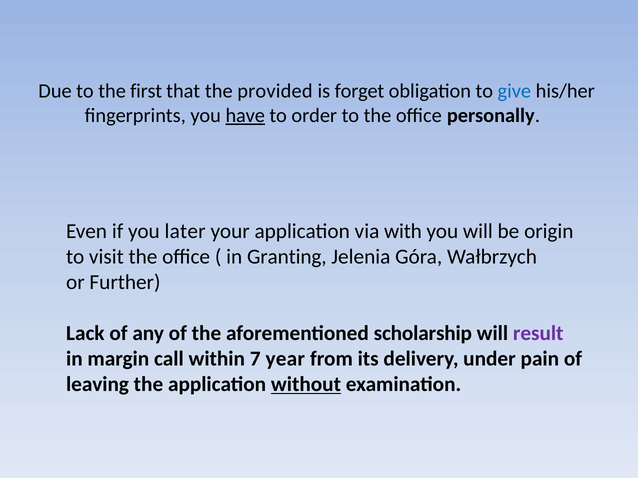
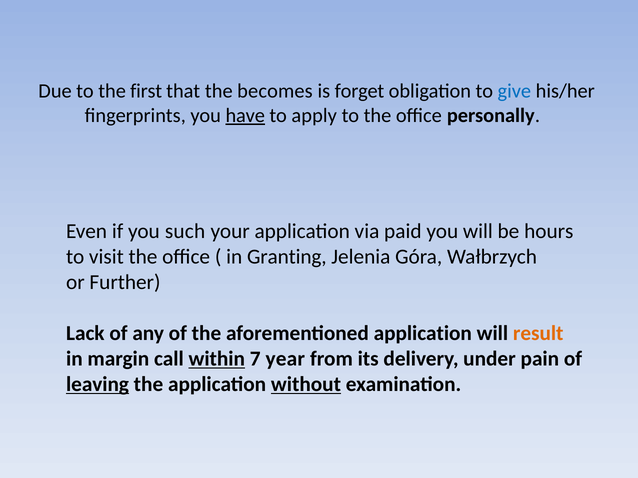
provided: provided -> becomes
order: order -> apply
later: later -> such
with: with -> paid
origin: origin -> hours
aforementioned scholarship: scholarship -> application
result colour: purple -> orange
within underline: none -> present
leaving underline: none -> present
